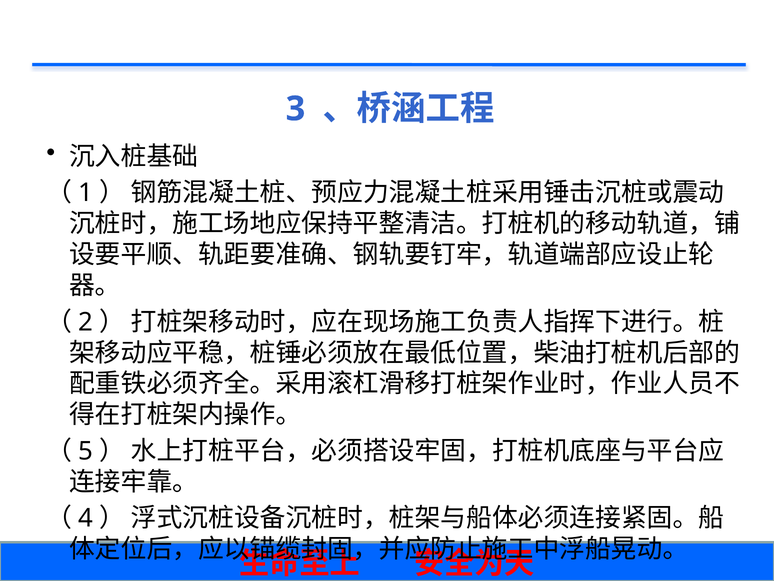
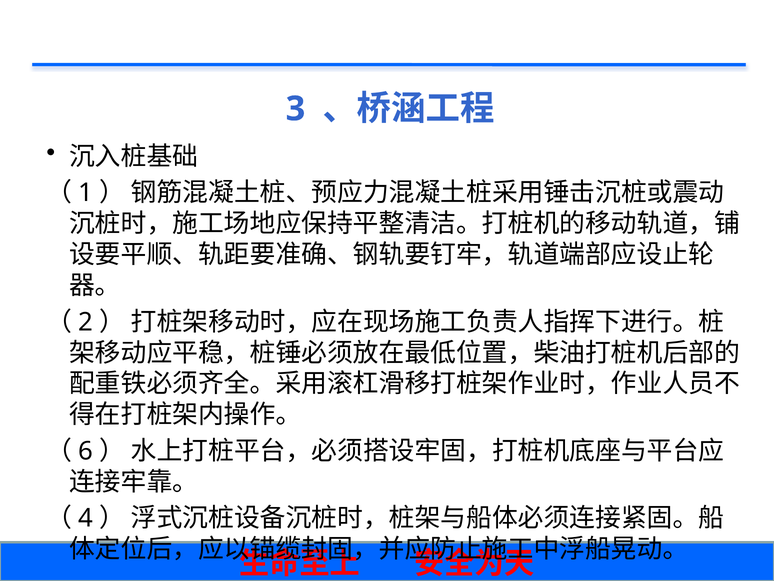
5: 5 -> 6
